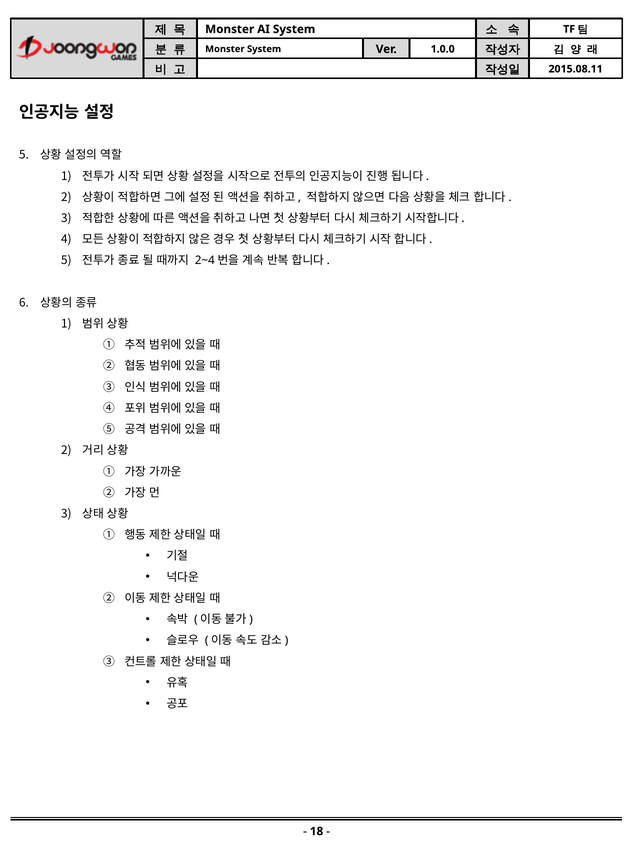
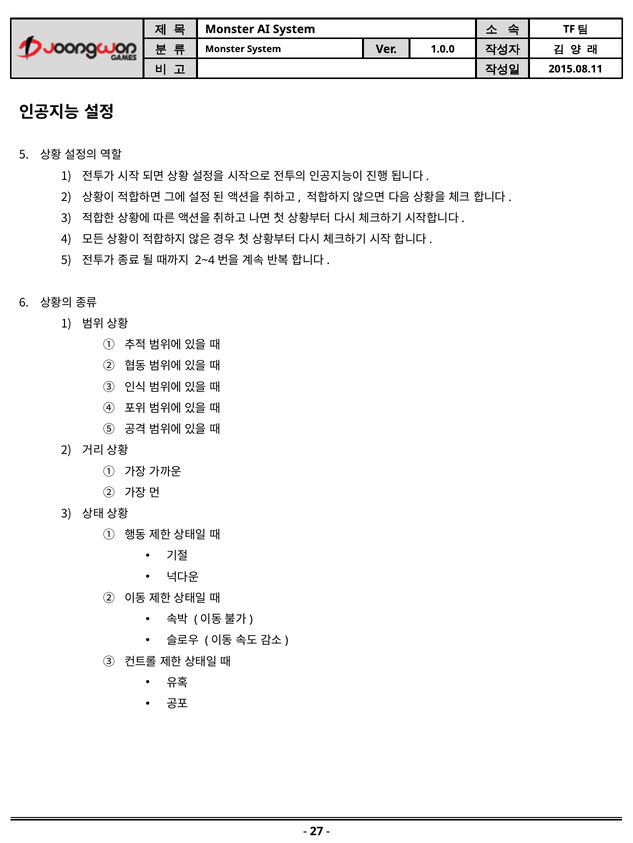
18: 18 -> 27
